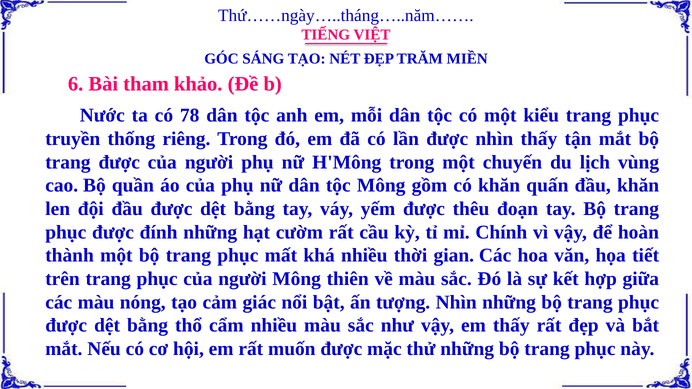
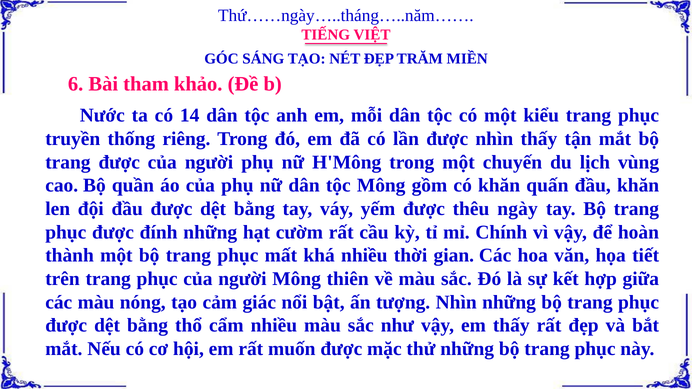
78: 78 -> 14
đoạn: đoạn -> ngày
